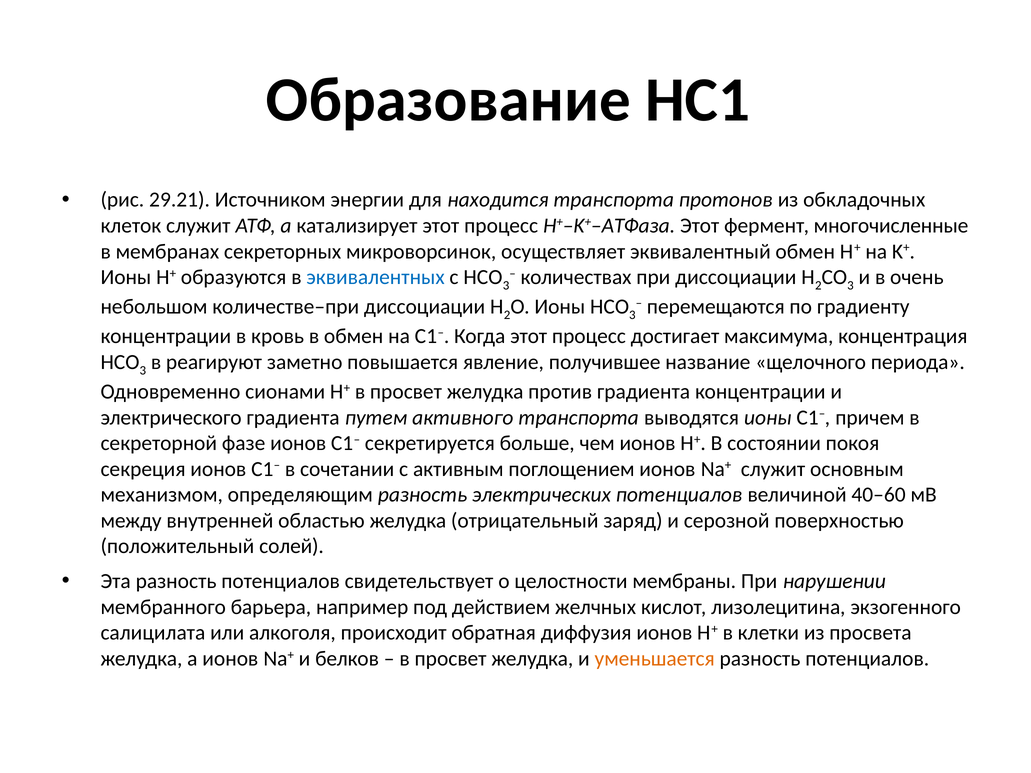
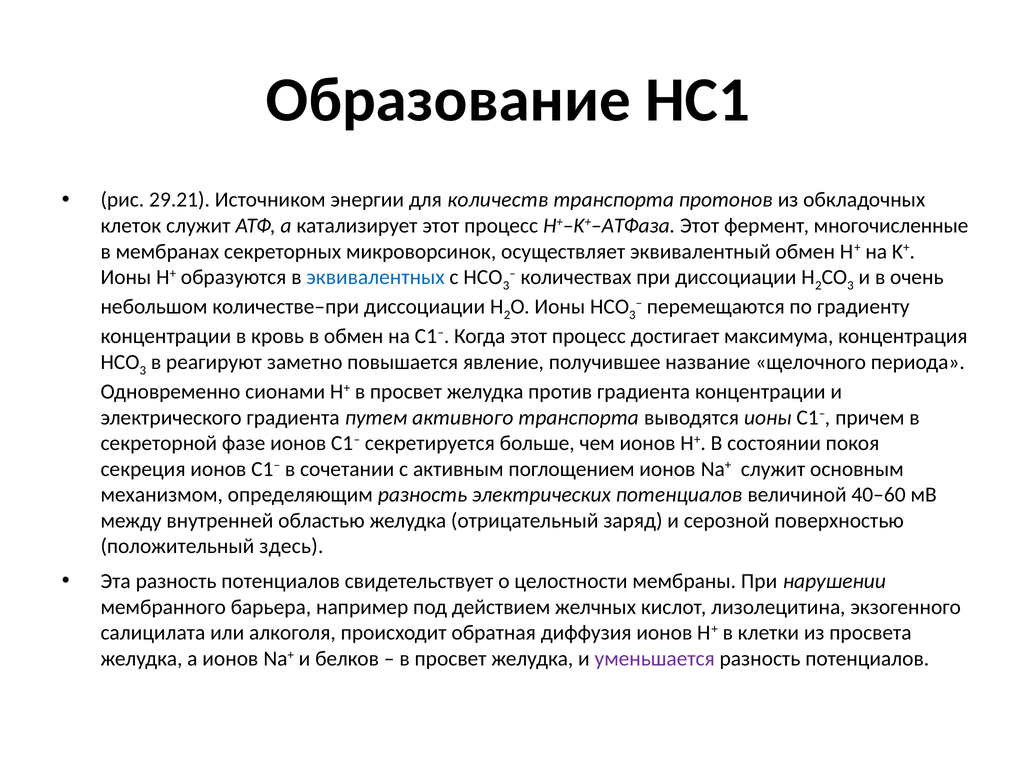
находится: находится -> количеств
солей: солей -> здесь
уменьшается colour: orange -> purple
